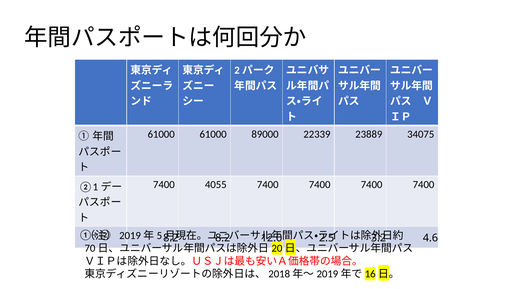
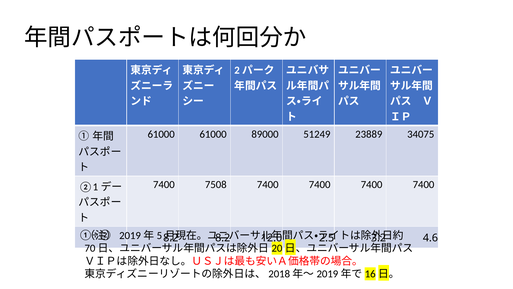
22339: 22339 -> 51249
4055: 4055 -> 7508
